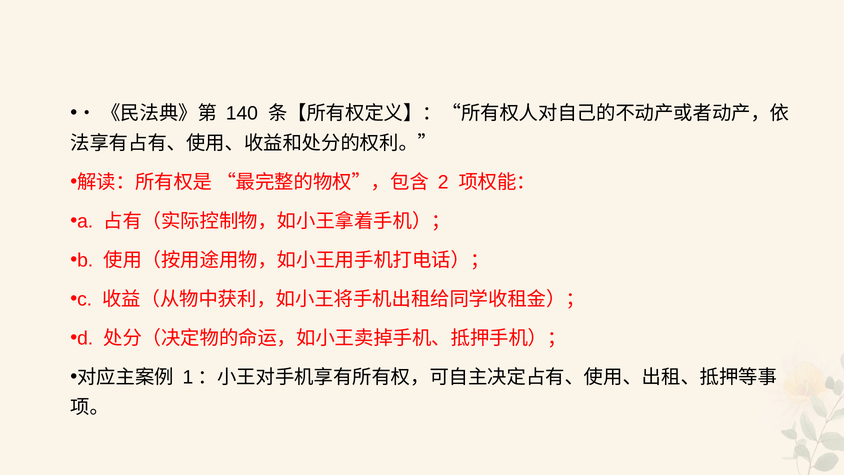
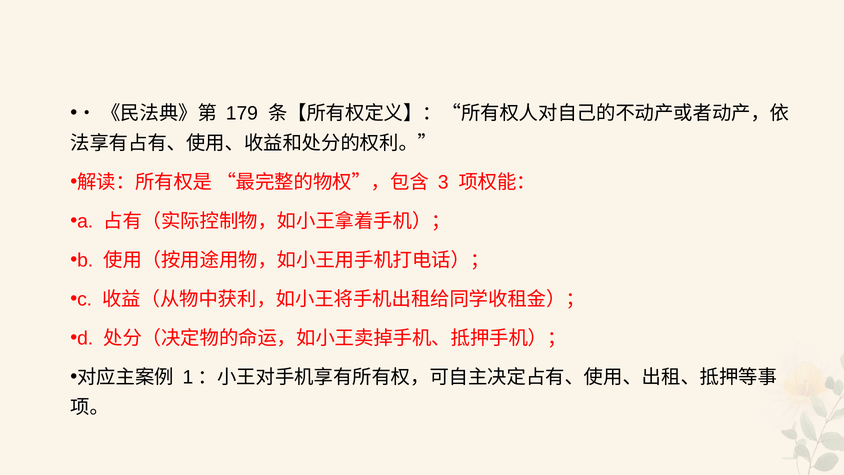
140: 140 -> 179
2: 2 -> 3
